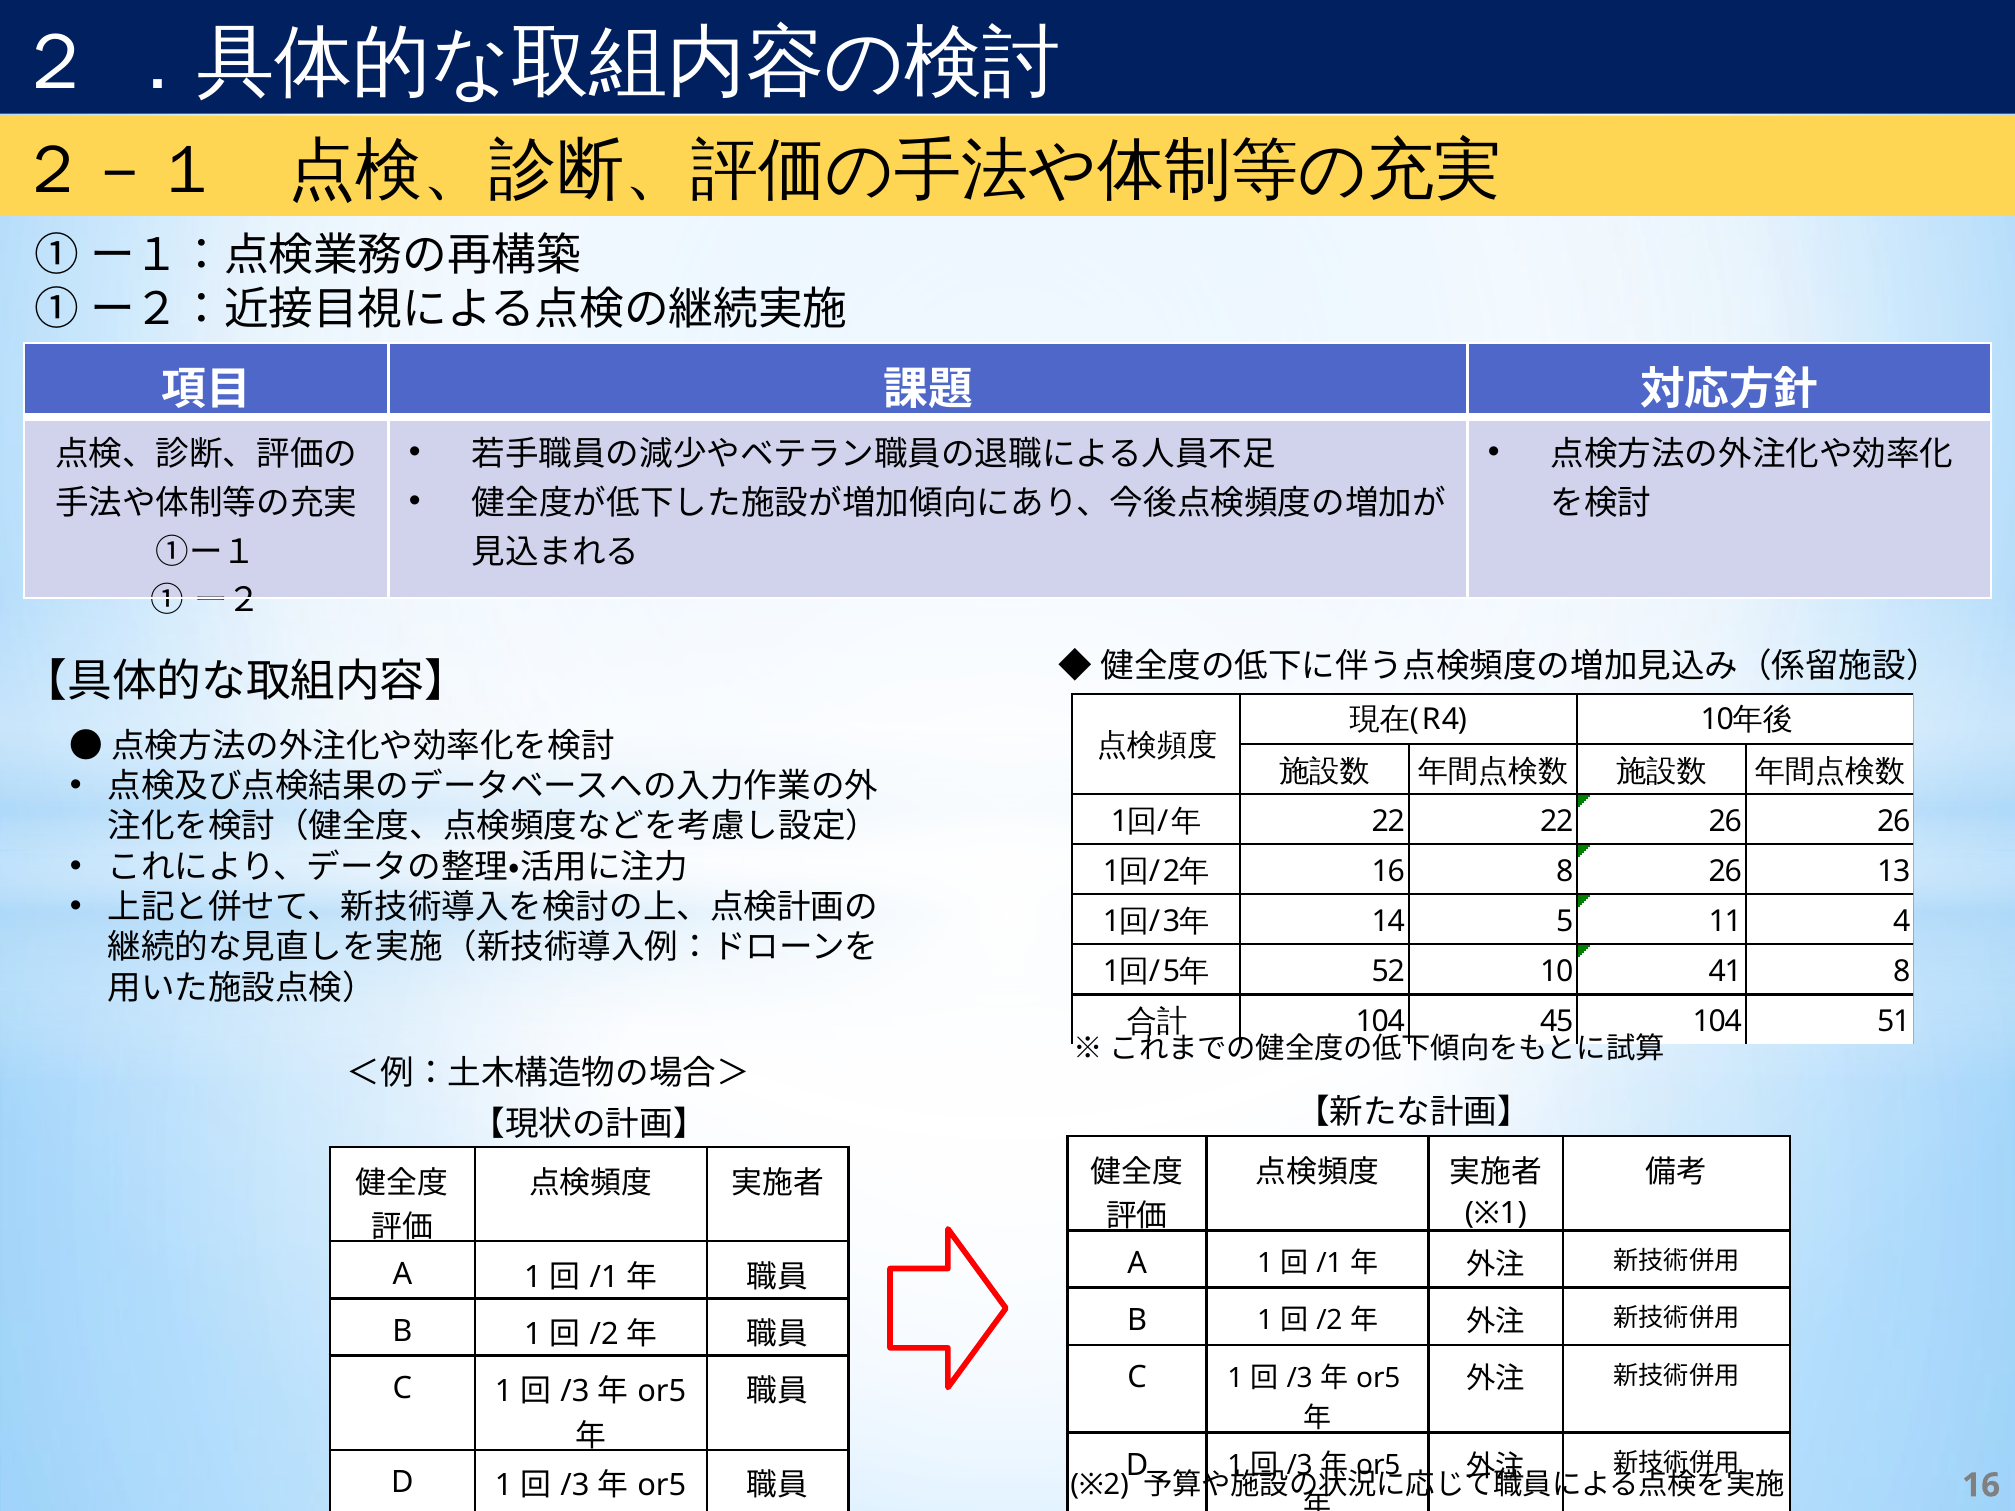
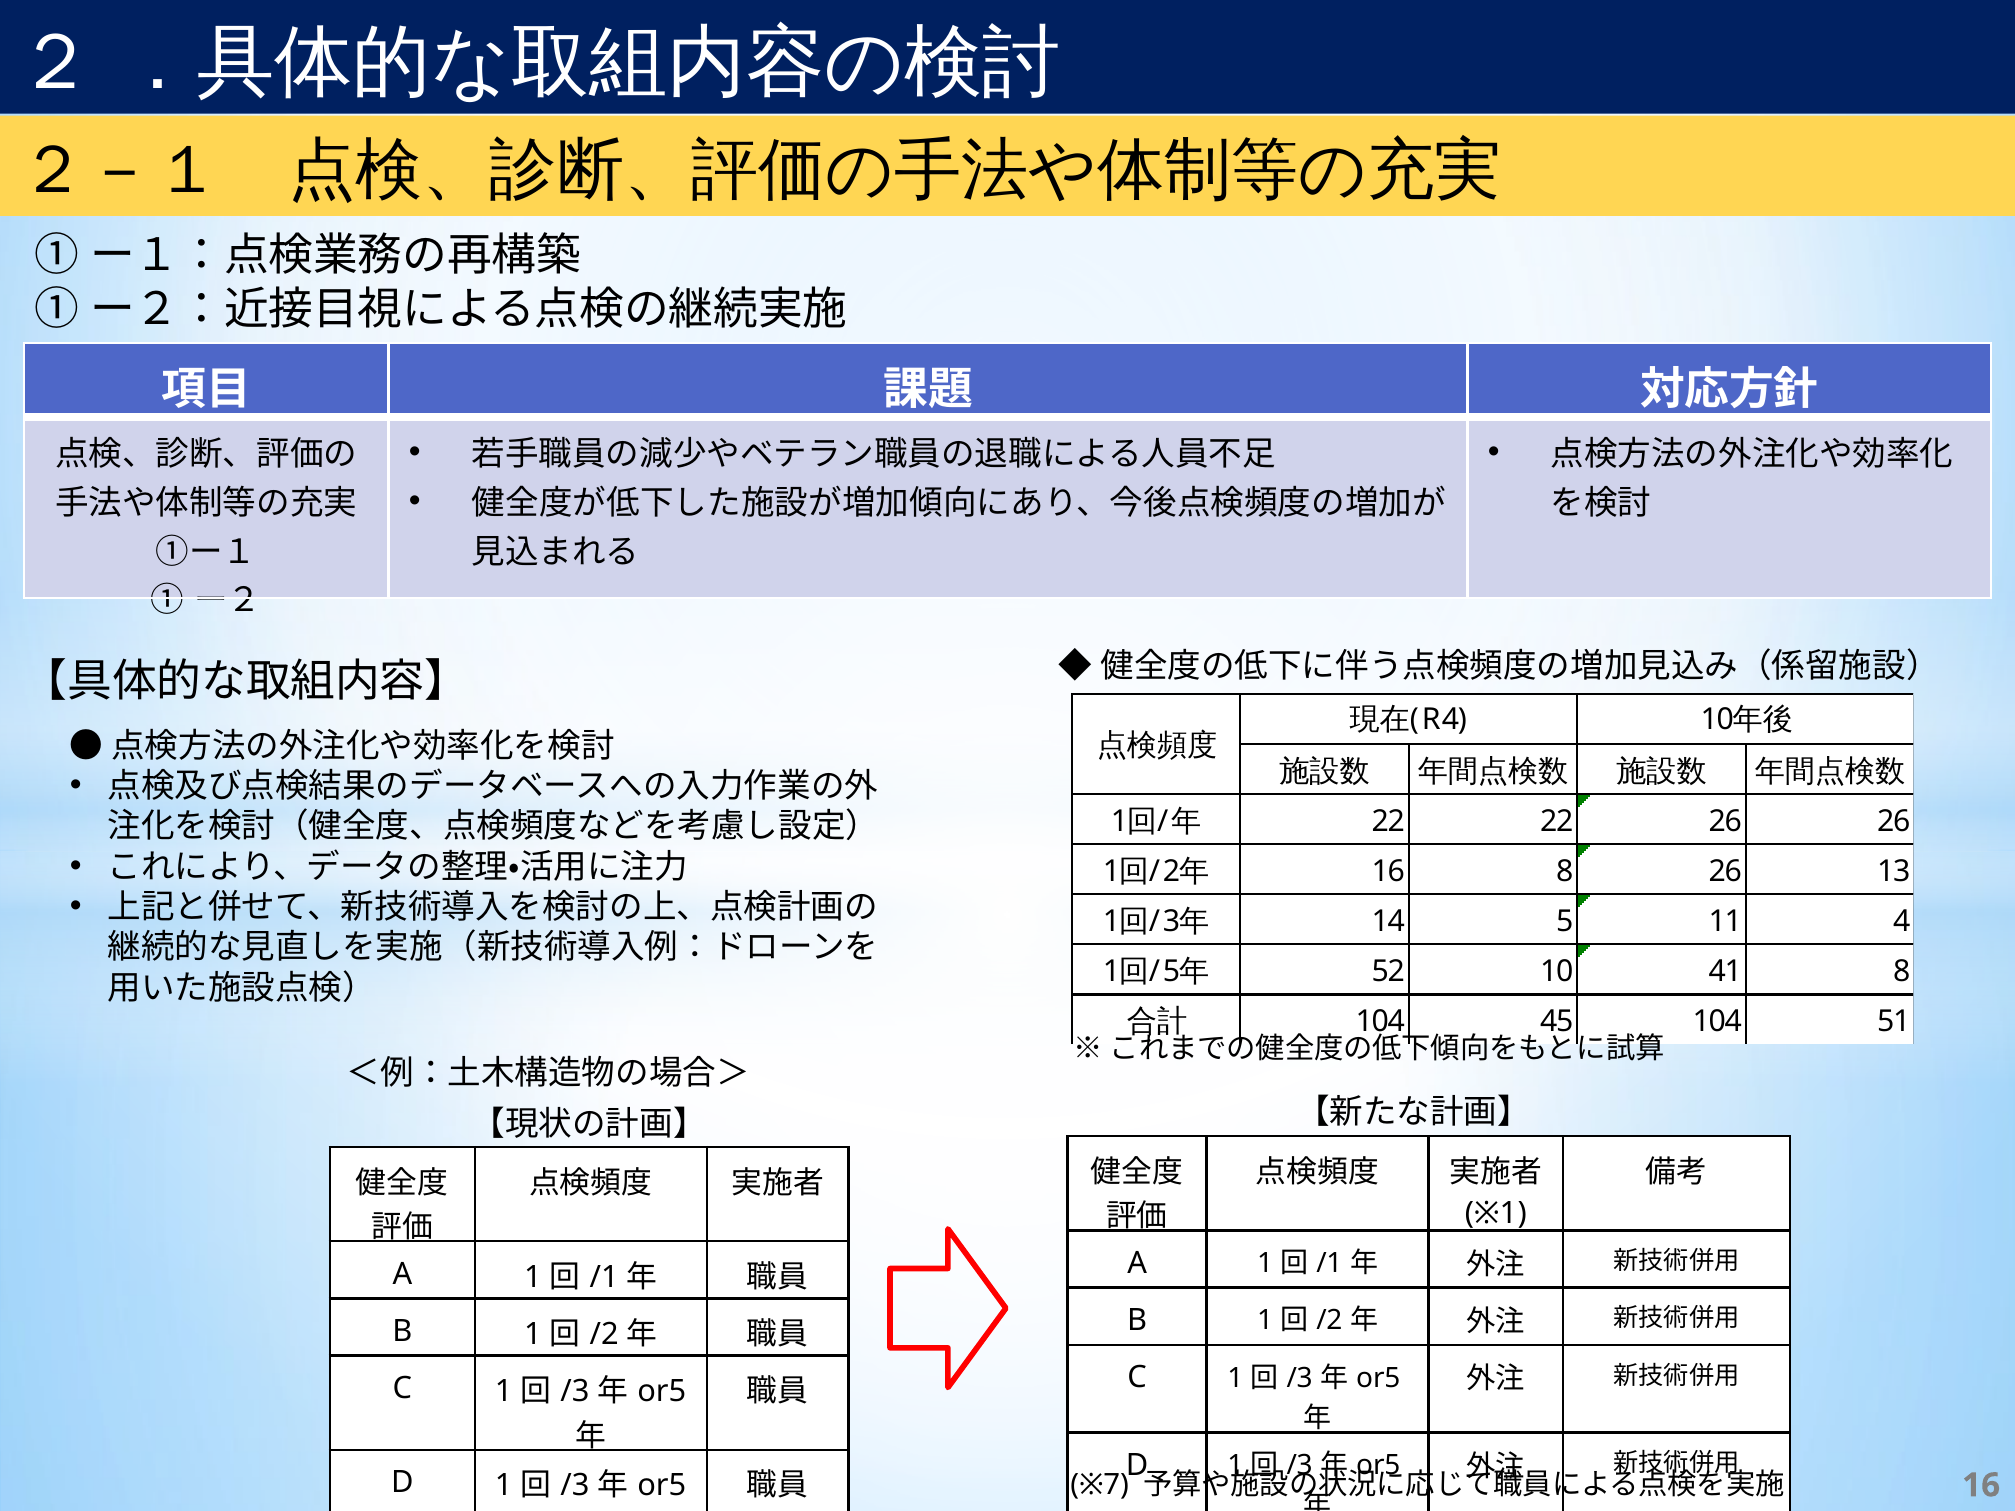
※2: ※2 -> ※7
